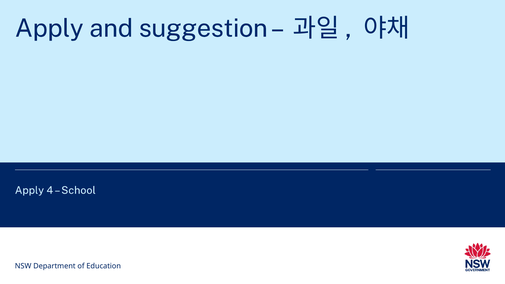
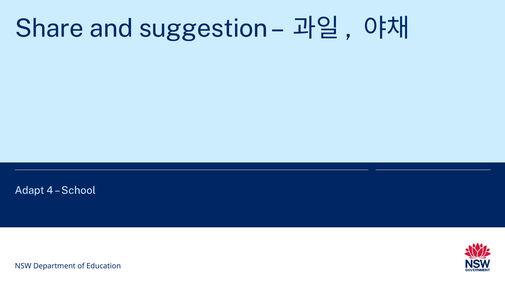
Apply at (49, 28): Apply -> Share
Apply at (29, 190): Apply -> Adapt
